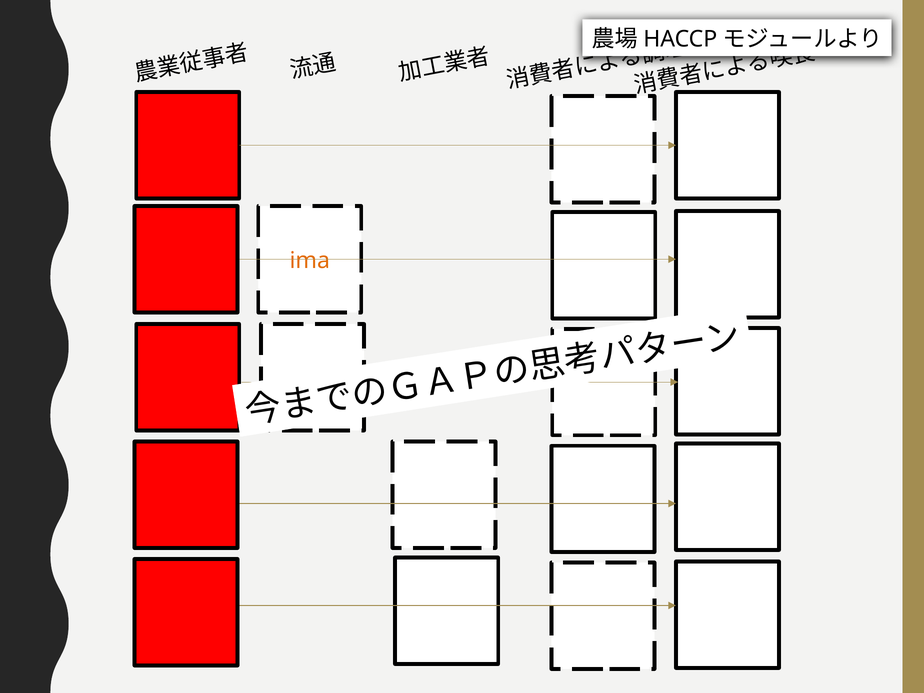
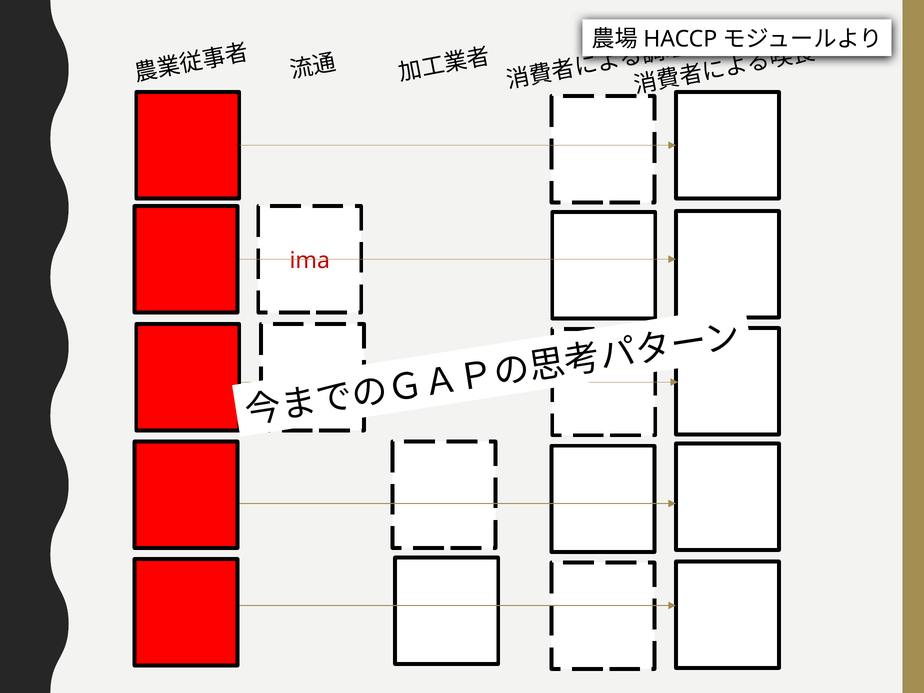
ima colour: orange -> red
